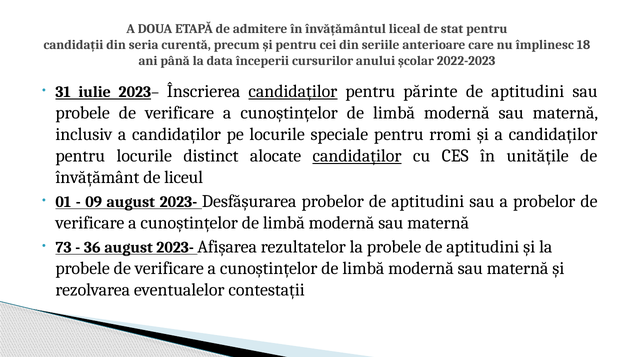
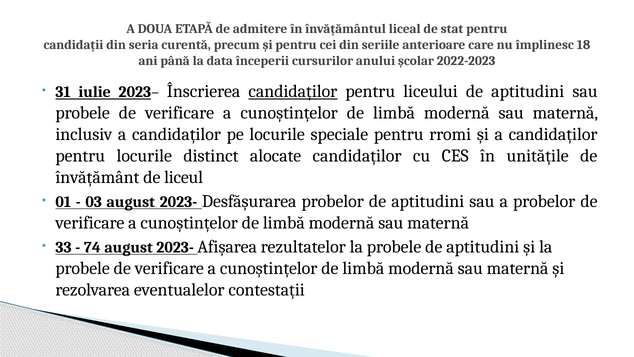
părinte: părinte -> liceului
candidaților at (357, 156) underline: present -> none
09: 09 -> 03
73: 73 -> 33
36: 36 -> 74
